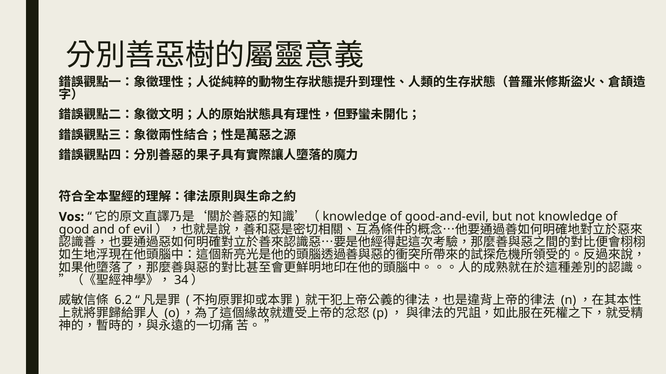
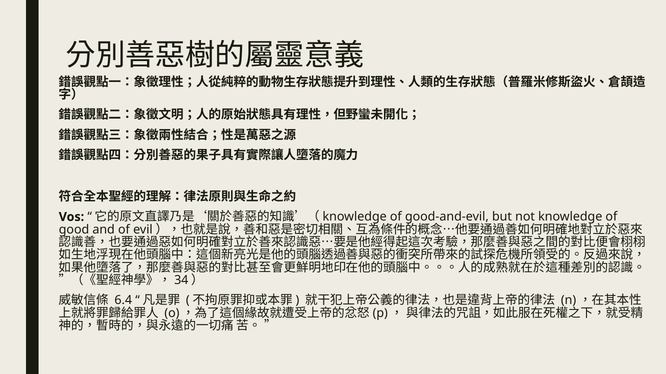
6.2: 6.2 -> 6.4
